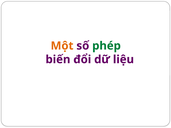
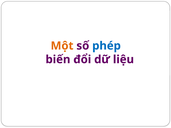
phép colour: green -> blue
